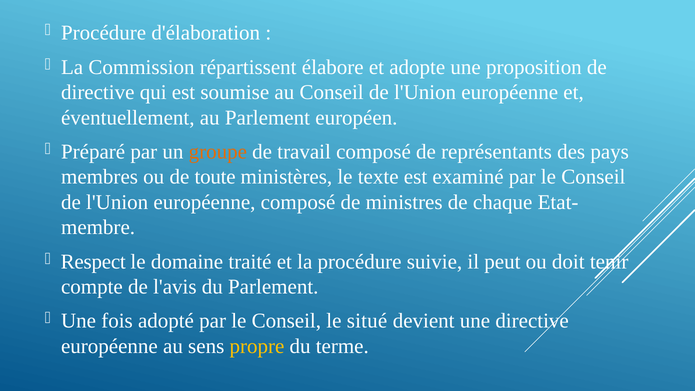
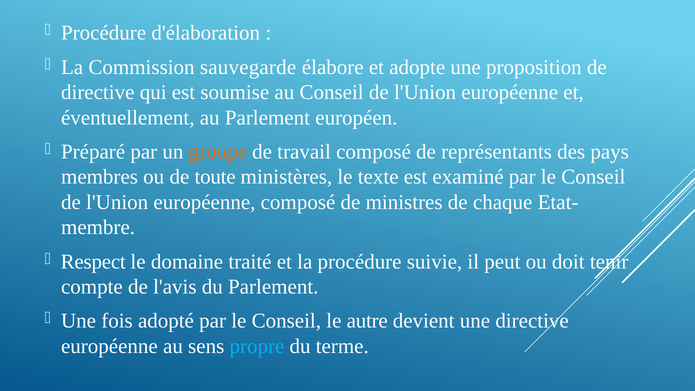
répartissent: répartissent -> sauvegarde
situé: situé -> autre
propre colour: yellow -> light blue
